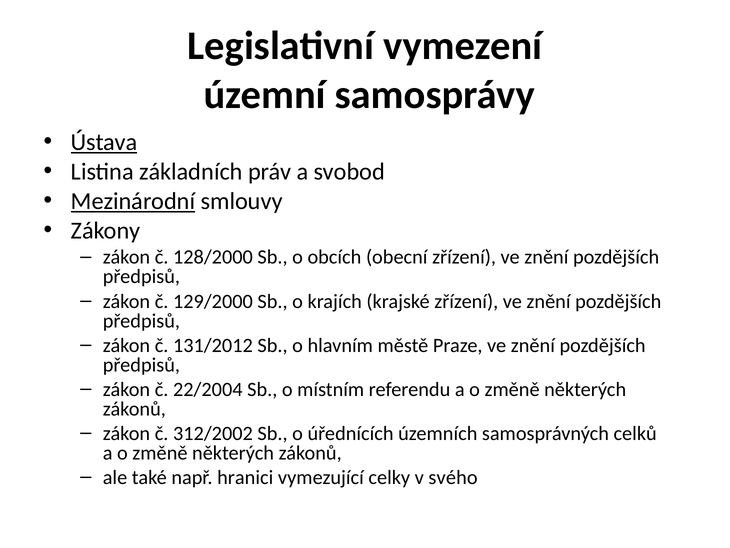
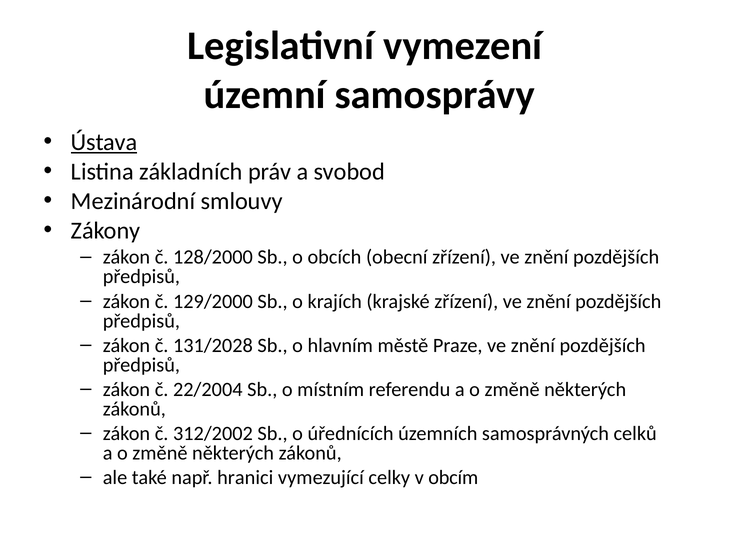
Mezinárodní underline: present -> none
131/2012: 131/2012 -> 131/2028
svého: svého -> obcím
